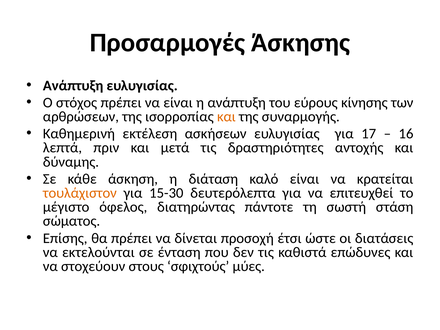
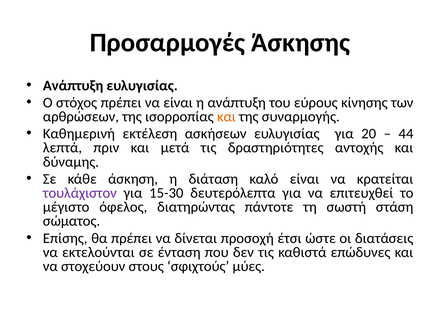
17: 17 -> 20
16: 16 -> 44
τουλάχιστον colour: orange -> purple
